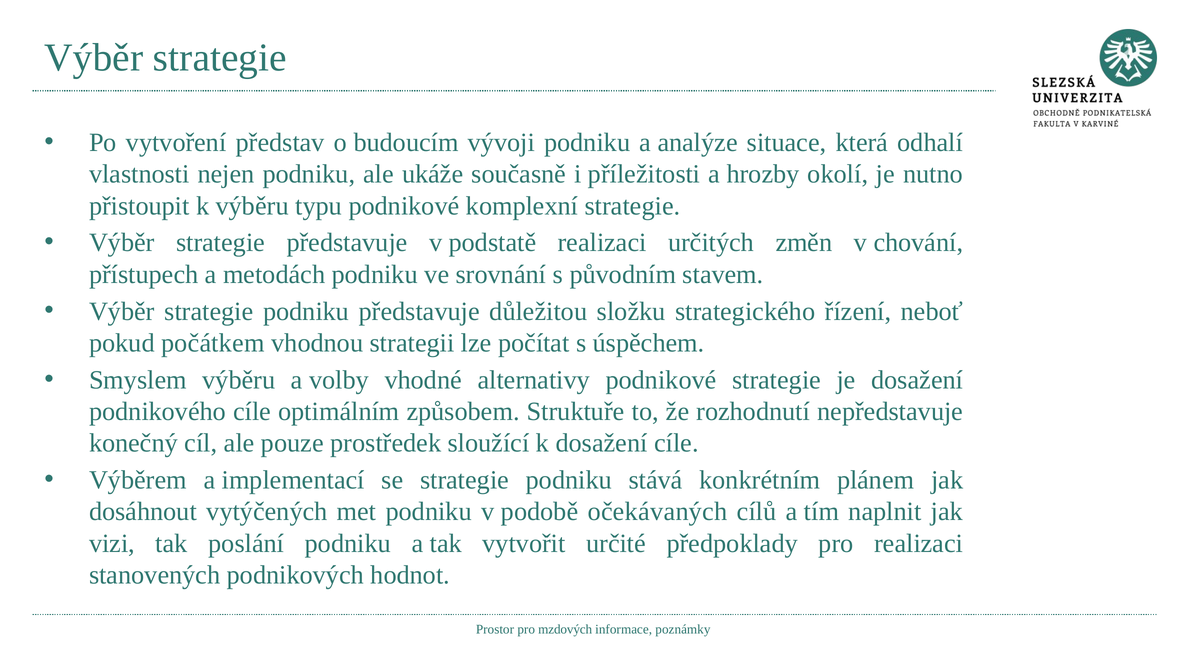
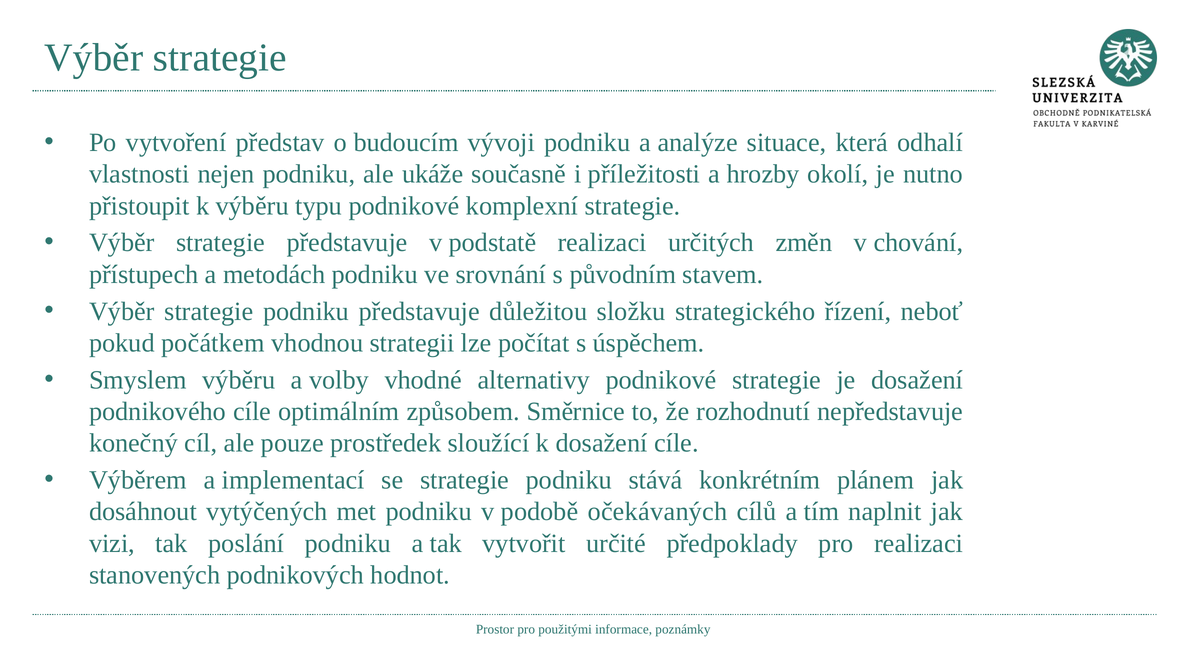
Struktuře: Struktuře -> Směrnice
mzdových: mzdových -> použitými
